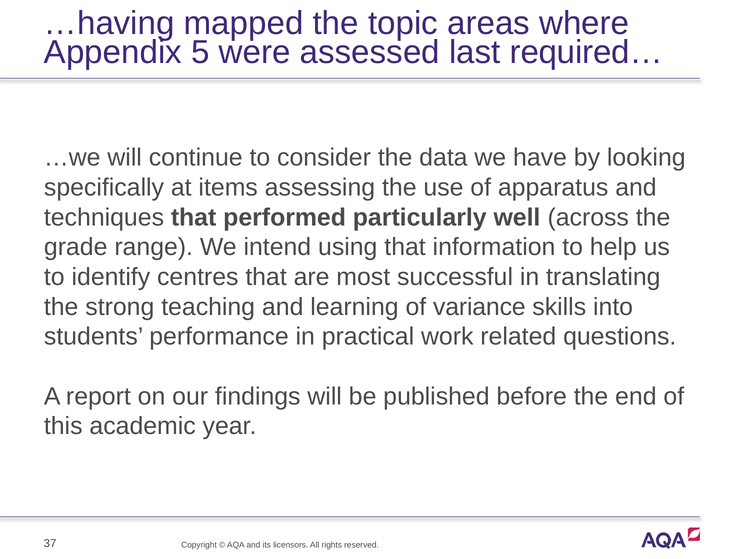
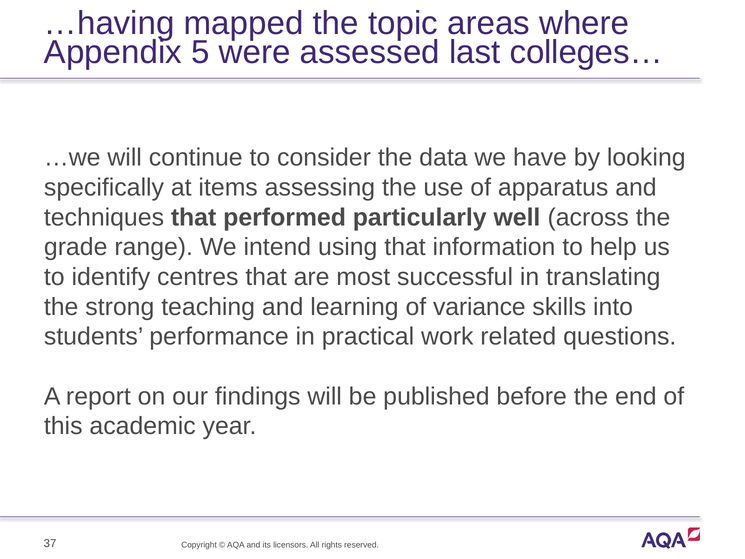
required…: required… -> colleges…
